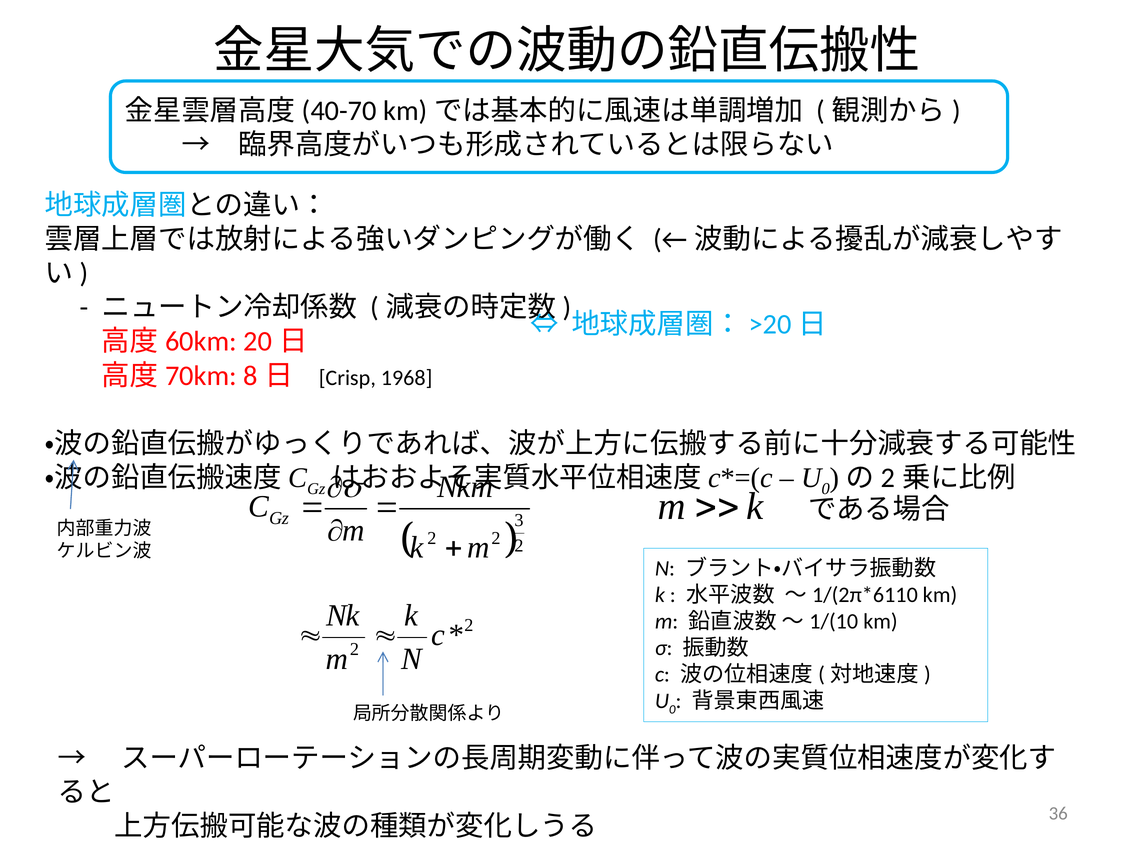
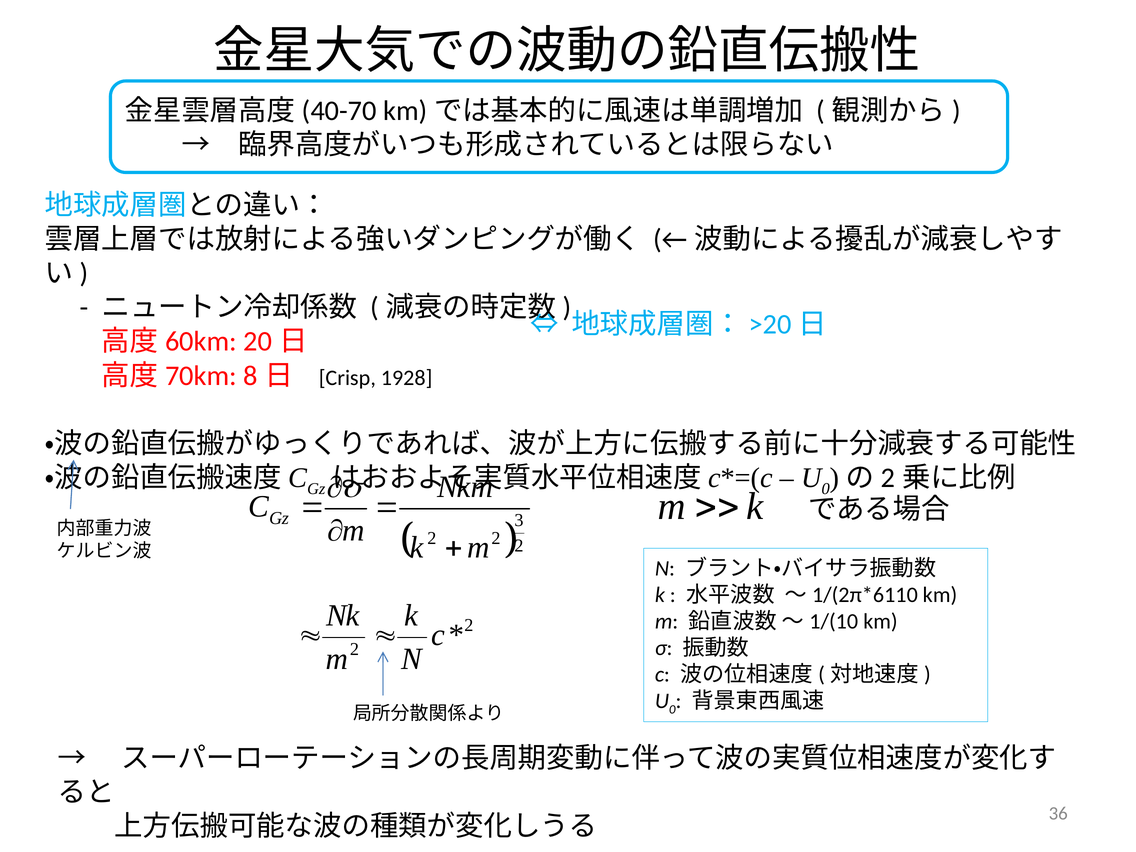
1968: 1968 -> 1928
